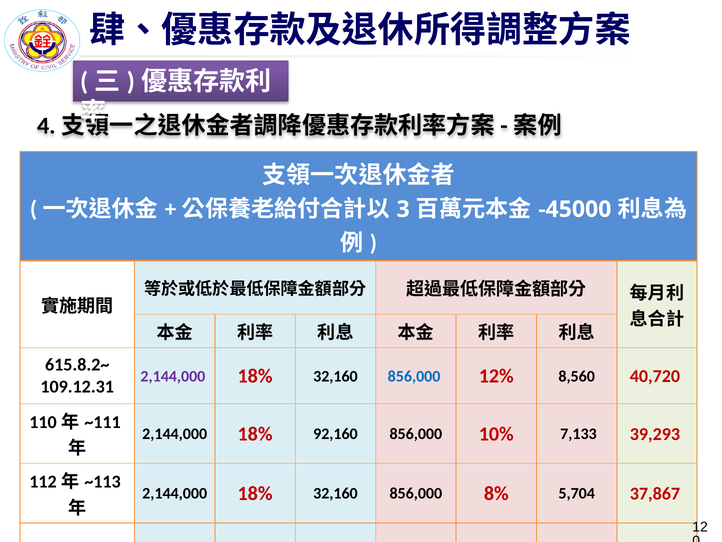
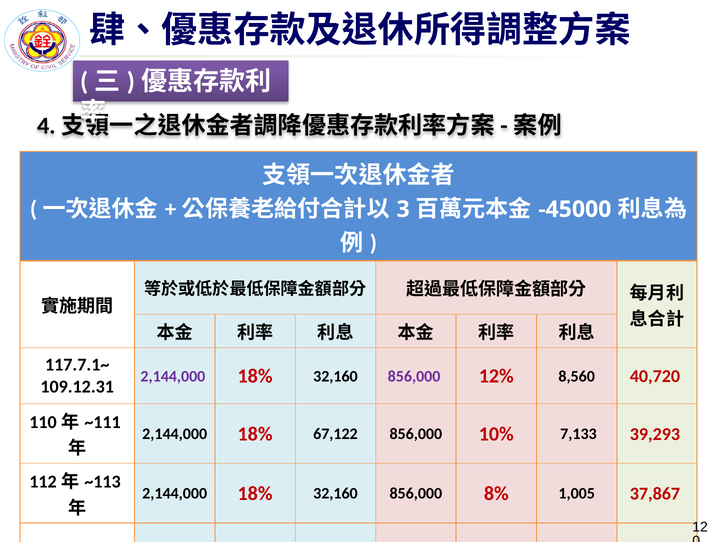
615.8.2~: 615.8.2~ -> 117.7.1~
856,000 at (414, 376) colour: blue -> purple
92,160: 92,160 -> 67,122
5,704: 5,704 -> 1,005
